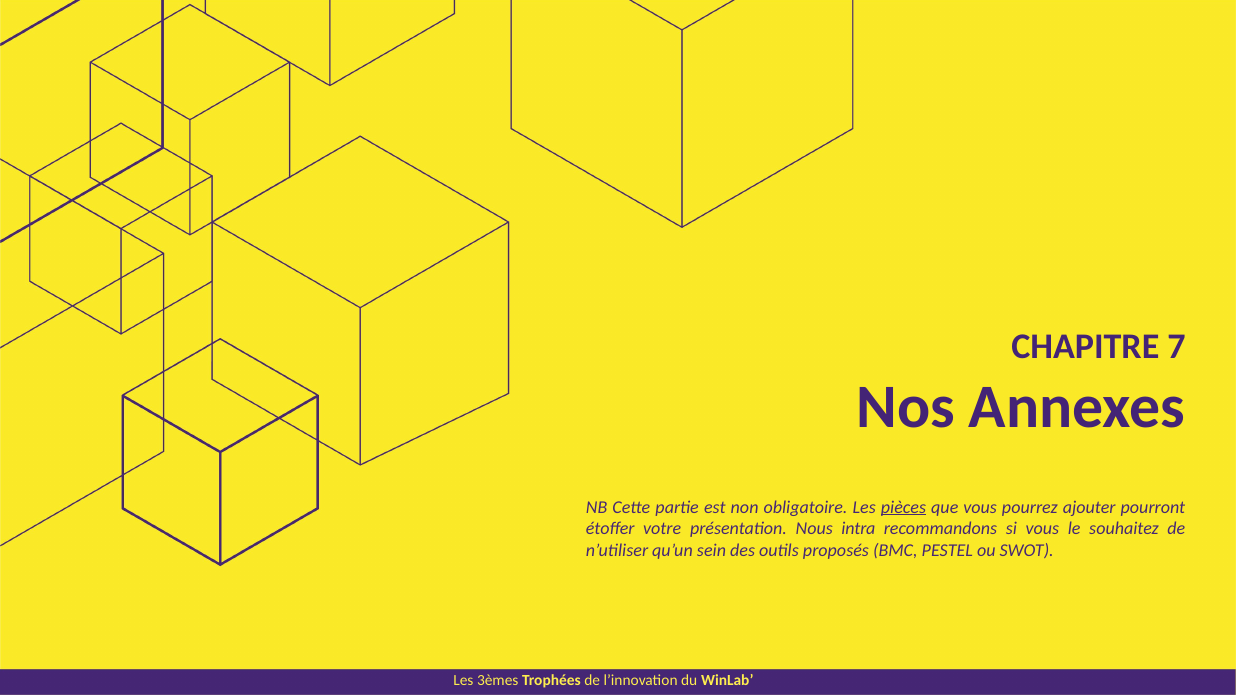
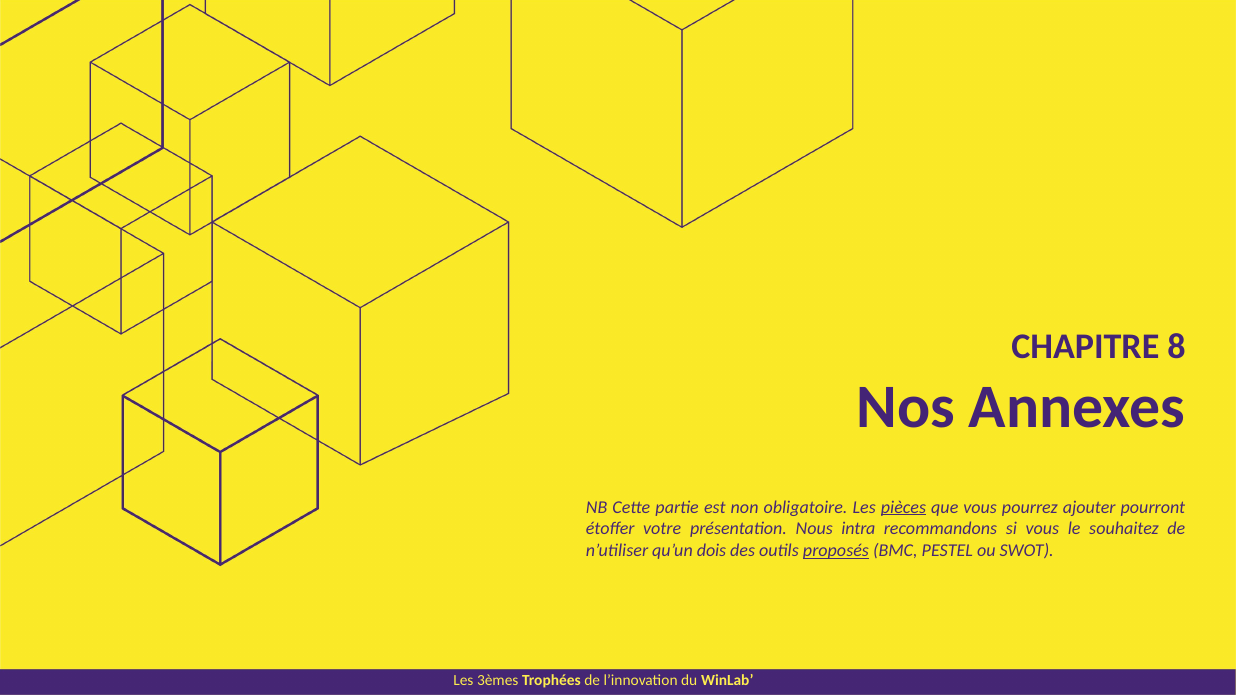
7: 7 -> 8
sein: sein -> dois
proposés underline: none -> present
